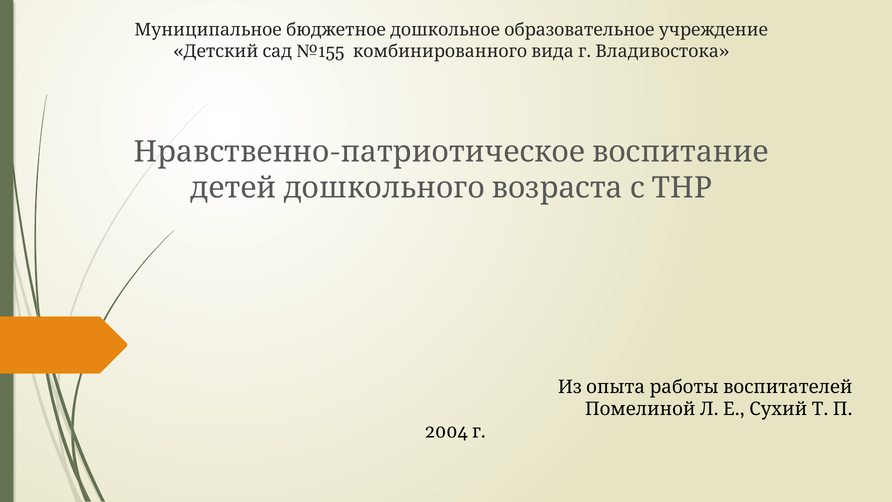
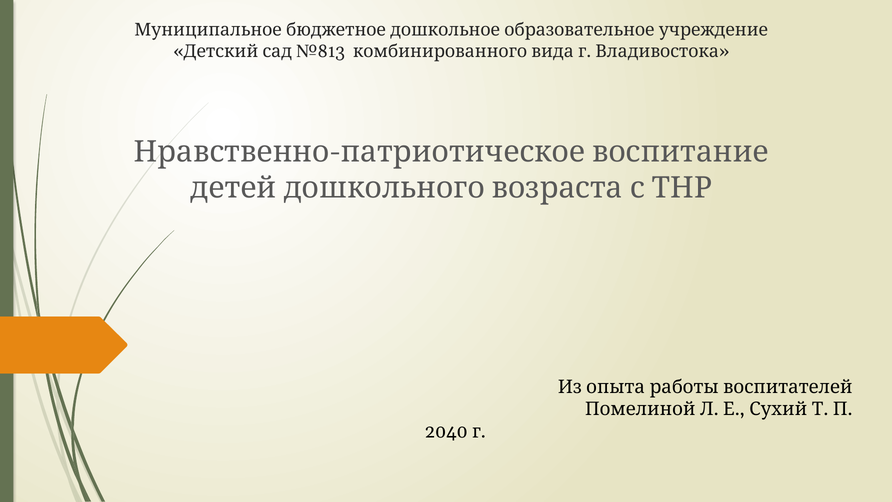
№155: №155 -> №813
2004: 2004 -> 2040
